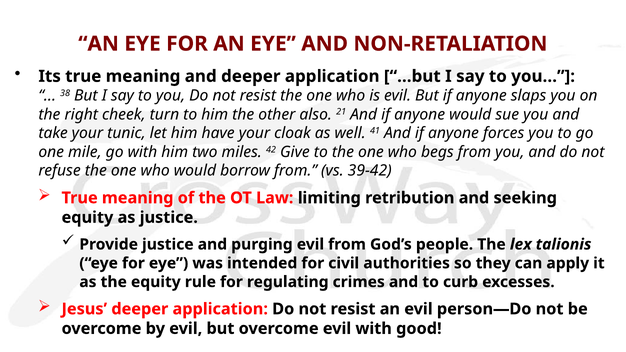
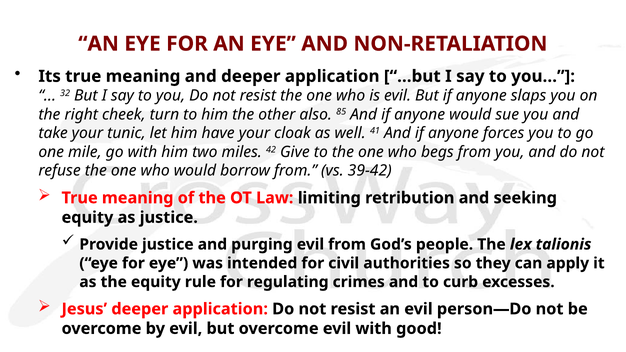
38: 38 -> 32
21: 21 -> 85
